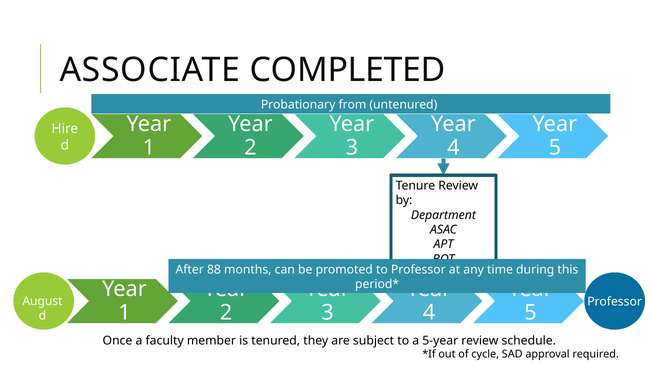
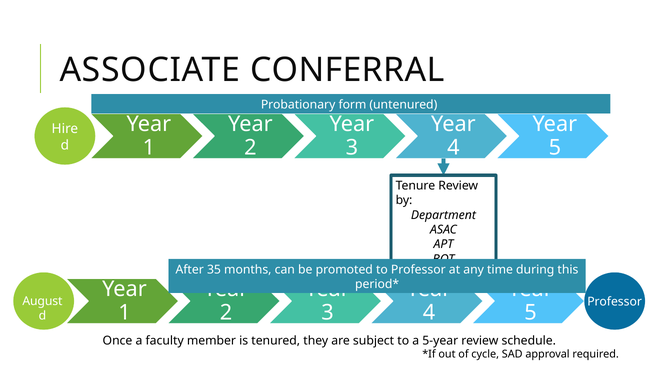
COMPLETED: COMPLETED -> CONFERRAL
from: from -> form
88: 88 -> 35
